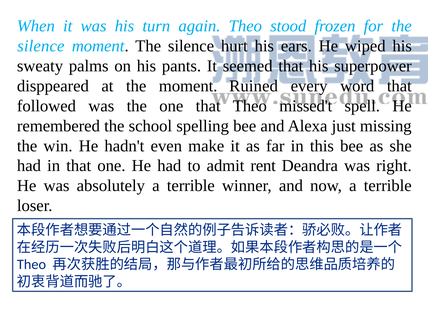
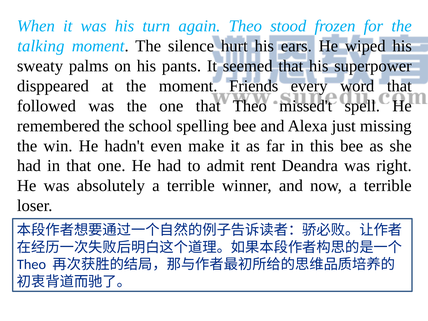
silence at (41, 46): silence -> talking
Ruined: Ruined -> Friends
